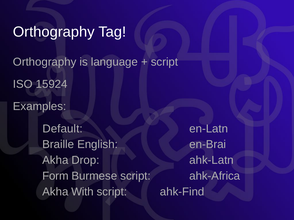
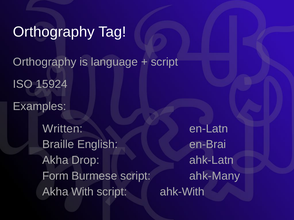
Default: Default -> Written
ahk-Africa: ahk-Africa -> ahk-Many
ahk-Find: ahk-Find -> ahk-With
